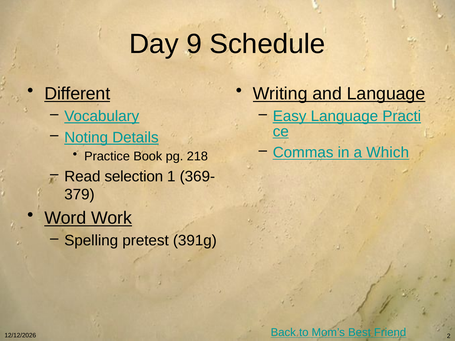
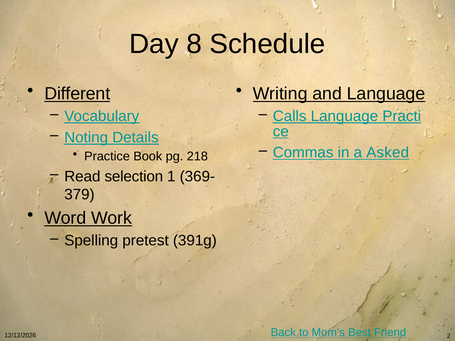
9: 9 -> 8
Easy: Easy -> Calls
Which: Which -> Asked
